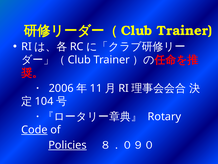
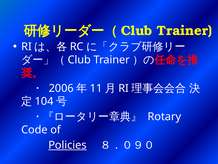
Code underline: present -> none
